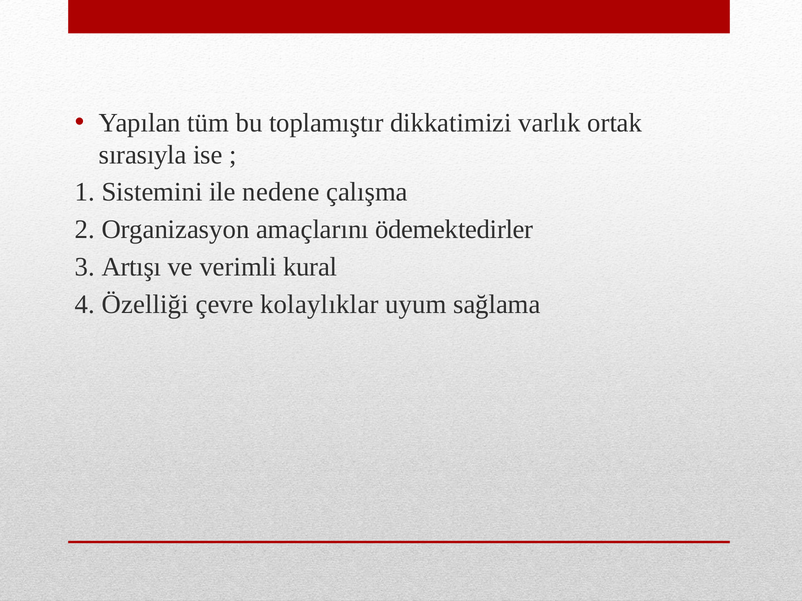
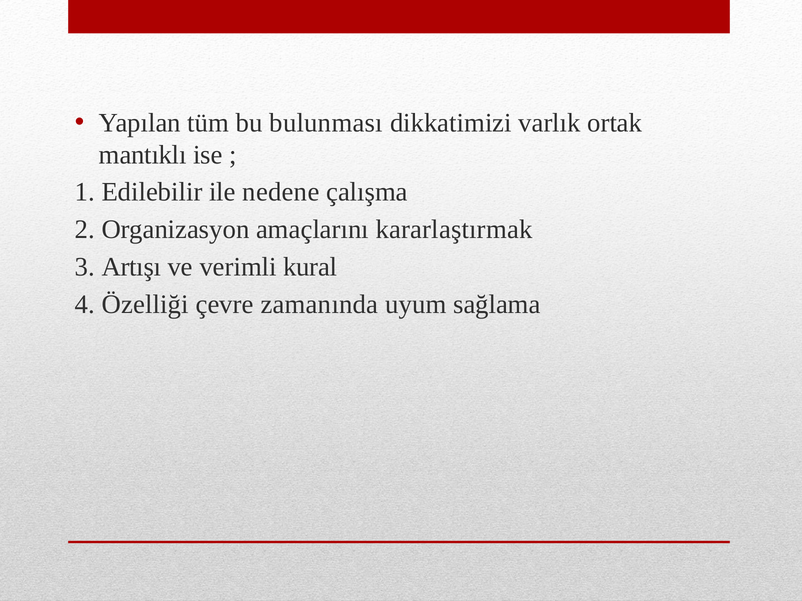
toplamıştır: toplamıştır -> bulunması
sırasıyla: sırasıyla -> mantıklı
Sistemini: Sistemini -> Edilebilir
ödemektedirler: ödemektedirler -> kararlaştırmak
kolaylıklar: kolaylıklar -> zamanında
